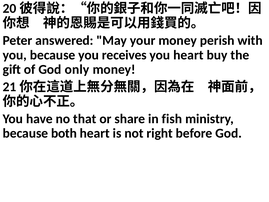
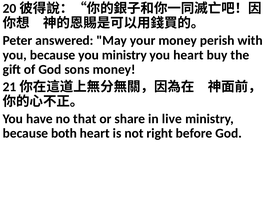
you receives: receives -> ministry
only: only -> sons
fish: fish -> live
